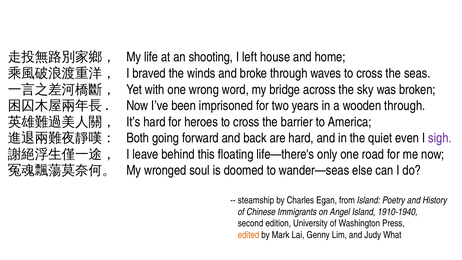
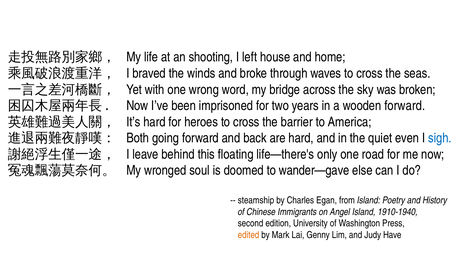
wooden through: through -> forward
sigh colour: purple -> blue
wander—seas: wander—seas -> wander—gave
What: What -> Have
